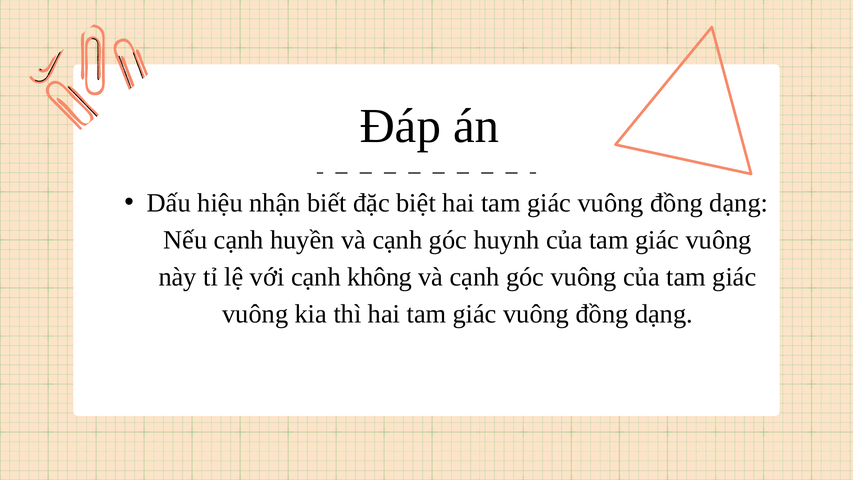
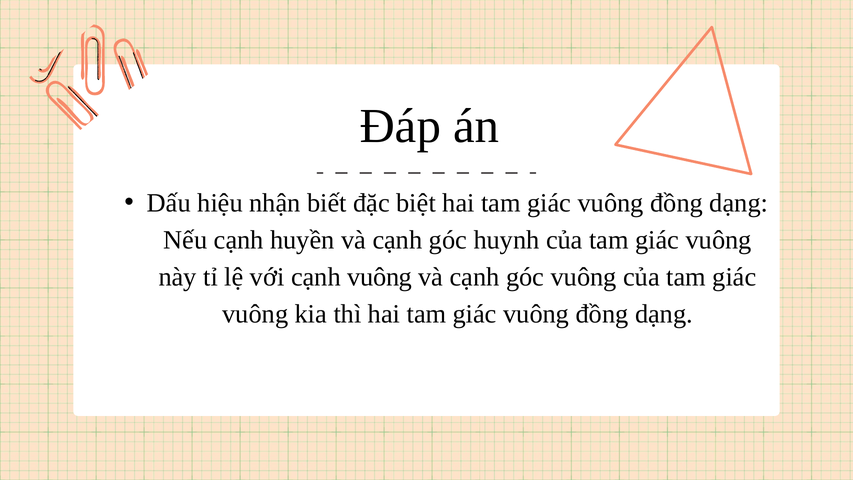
cạnh không: không -> vuông
